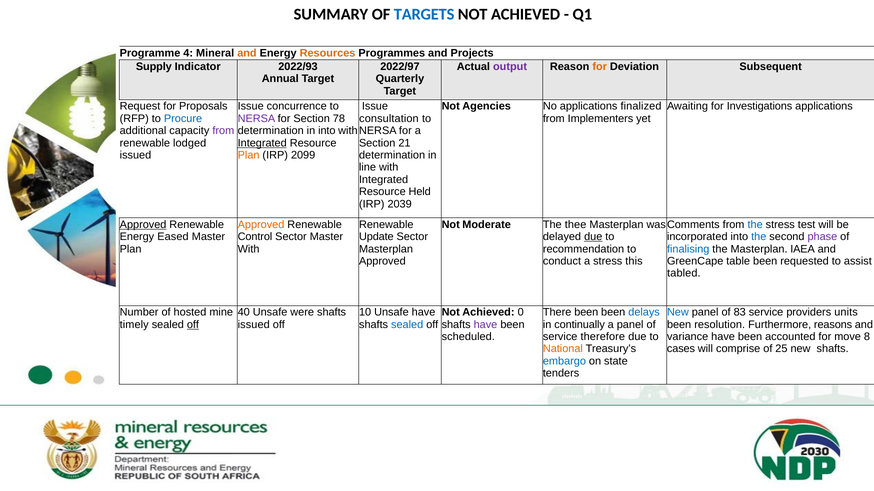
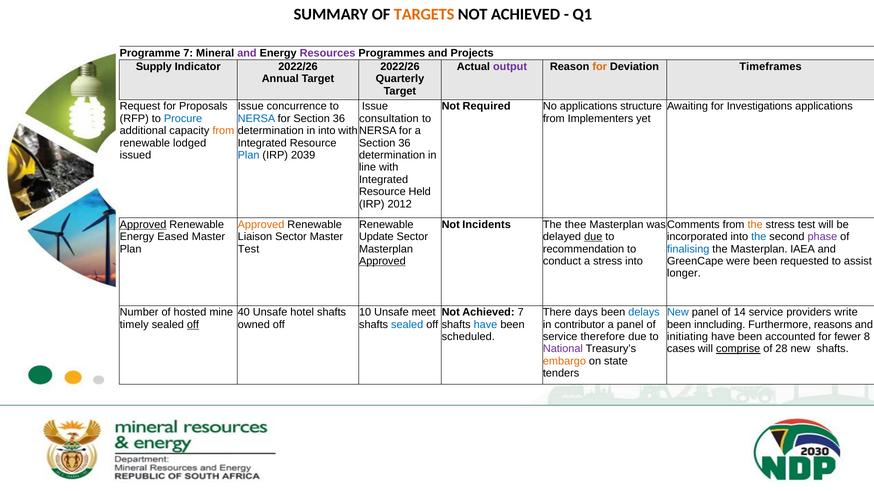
TARGETS colour: blue -> orange
Programme 4: 4 -> 7
and at (247, 53) colour: orange -> purple
Resources colour: orange -> purple
Indicator 2022/93: 2022/93 -> 2022/26
2022/97 at (400, 67): 2022/97 -> 2022/26
Subsequent: Subsequent -> Timeframes
Agencies: Agencies -> Required
finalized: finalized -> structure
NERSA at (256, 119) colour: purple -> blue
for Section 78: 78 -> 36
from at (223, 131) colour: purple -> orange
Integrated at (262, 143) underline: present -> none
21 at (404, 143): 21 -> 36
Plan at (249, 155) colour: orange -> blue
2099: 2099 -> 2039
2039: 2039 -> 2012
Moderate: Moderate -> Incidents
the at (755, 225) colour: blue -> orange
Control: Control -> Liaison
With at (249, 249): With -> Test
Approved at (382, 261) underline: none -> present
stress this: this -> into
table: table -> were
tabled: tabled -> longer
were: were -> hotel
Unsafe have: have -> meet
Achieved 0: 0 -> 7
There been: been -> days
83: 83 -> 14
units: units -> write
issued at (254, 325): issued -> owned
have at (485, 325) colour: purple -> blue
continually: continually -> contributor
resolution: resolution -> inncluding
variance: variance -> initiating
move: move -> fewer
National colour: orange -> purple
comprise underline: none -> present
25: 25 -> 28
embargo colour: blue -> orange
